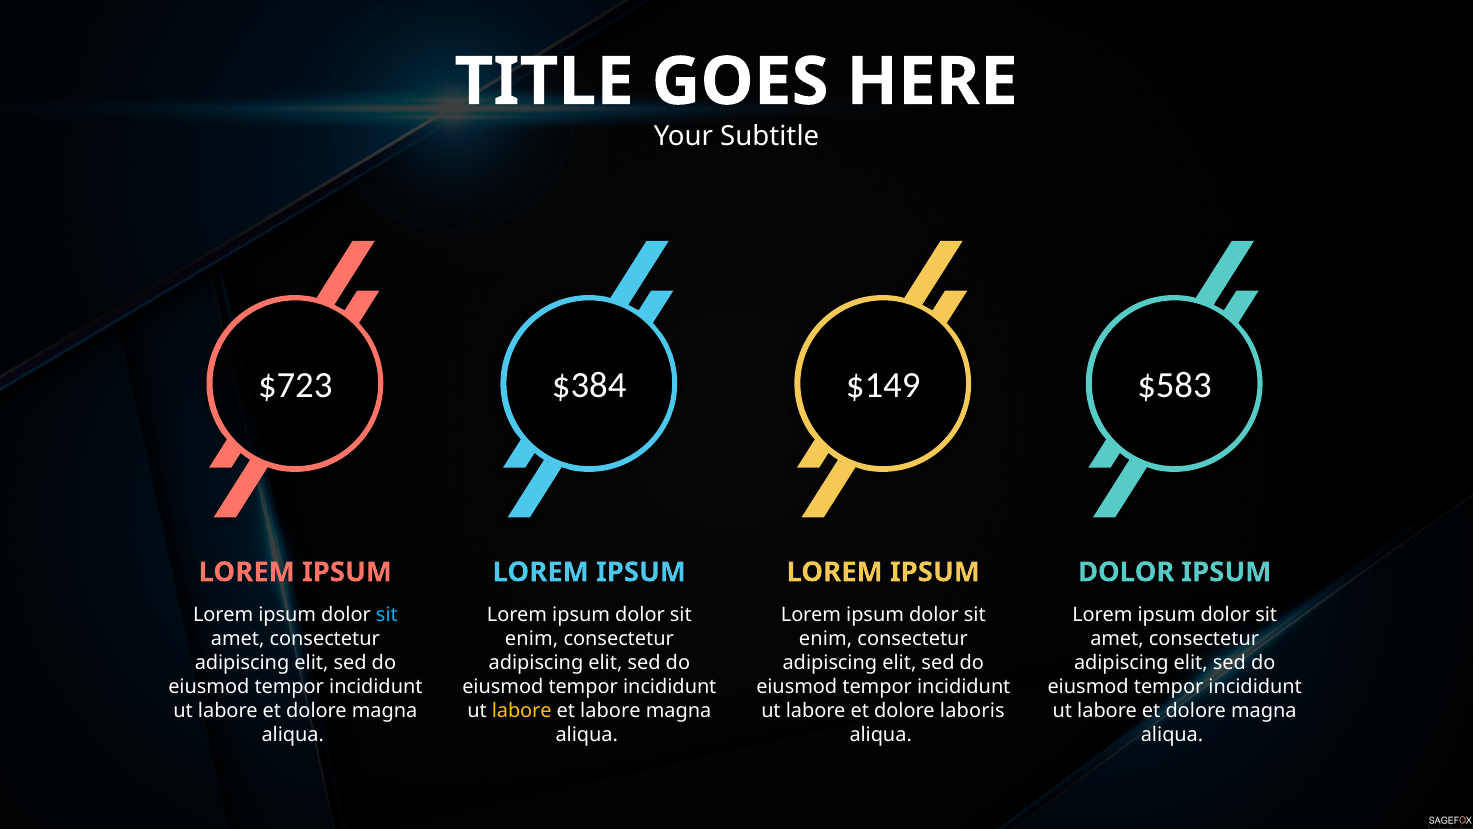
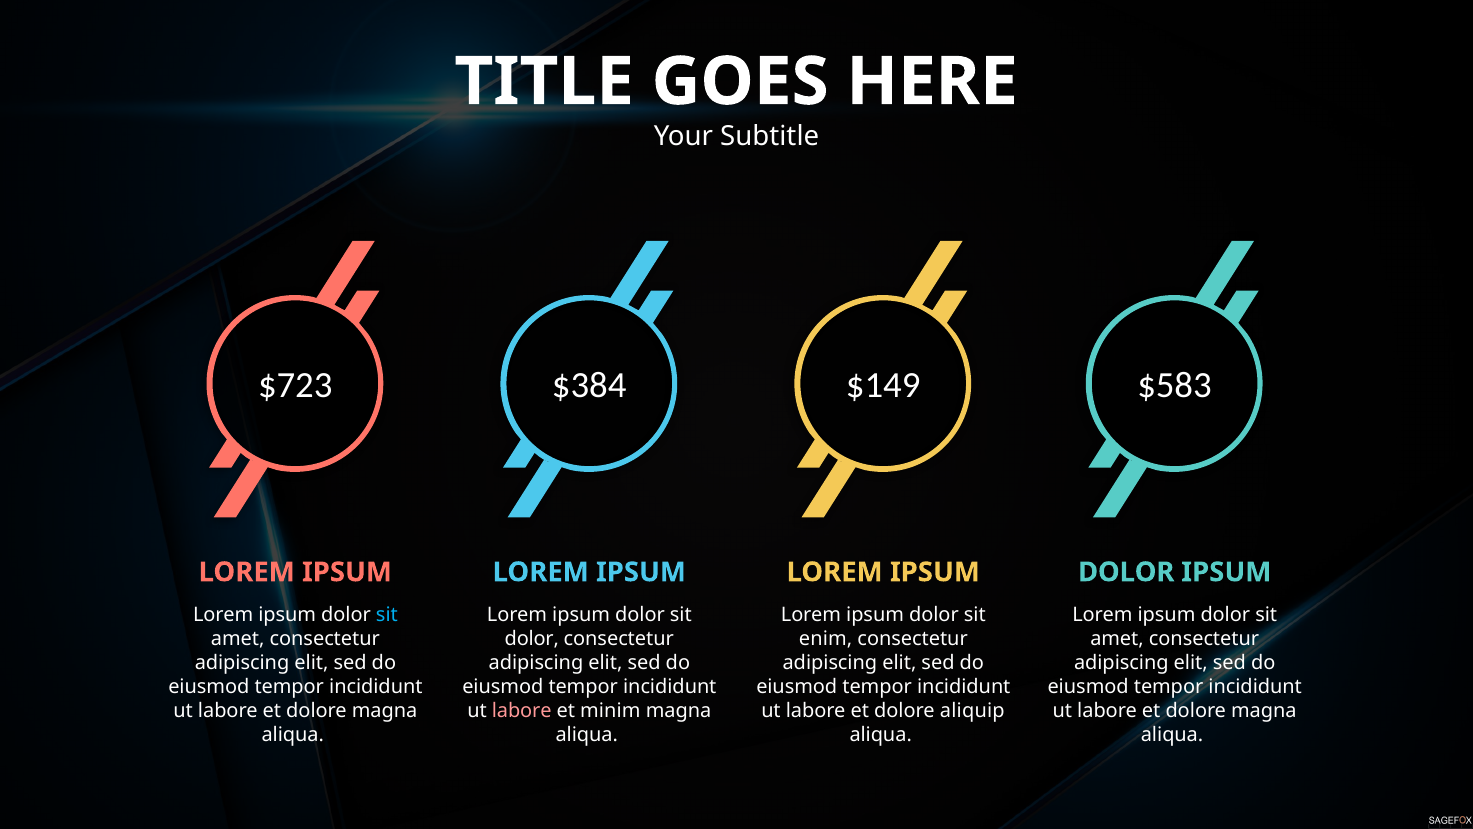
enim at (532, 639): enim -> dolor
labore at (522, 710) colour: yellow -> pink
et labore: labore -> minim
laboris: laboris -> aliquip
